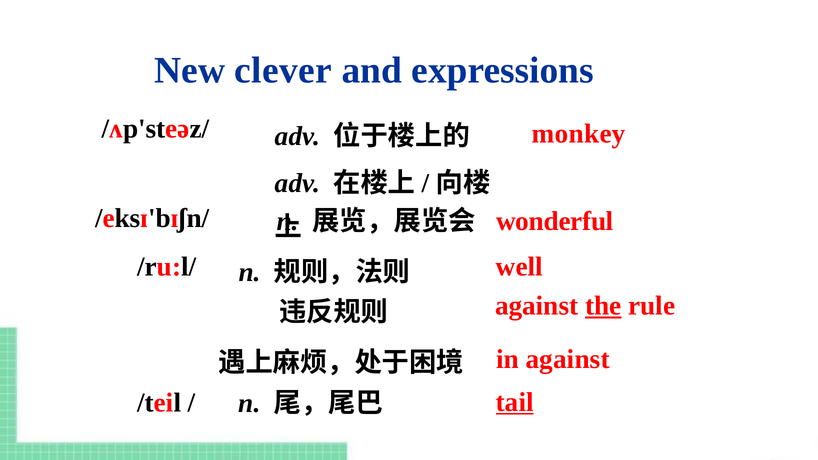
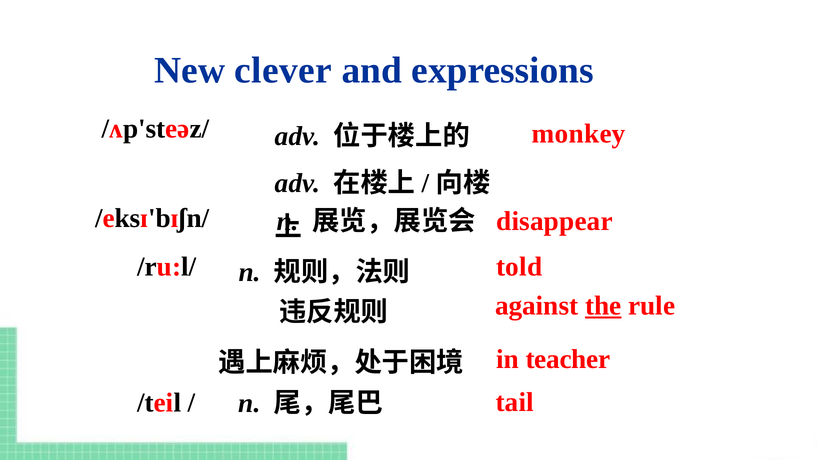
wonderful: wonderful -> disappear
well: well -> told
in against: against -> teacher
tail underline: present -> none
